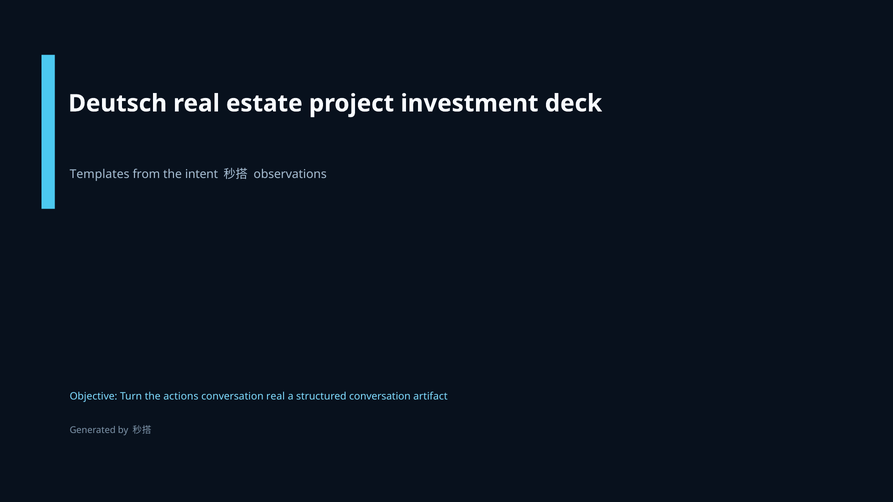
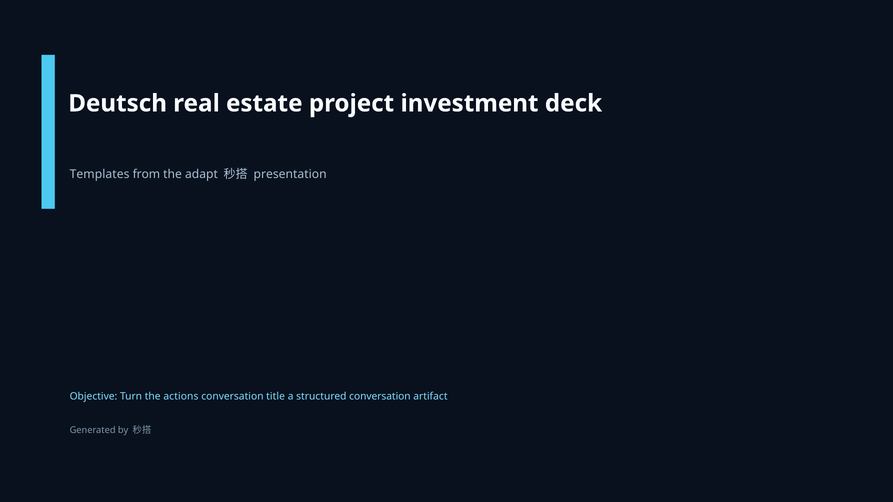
intent: intent -> adapt
observations: observations -> presentation
conversation real: real -> title
